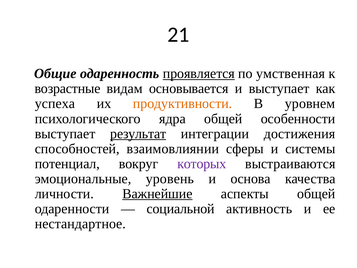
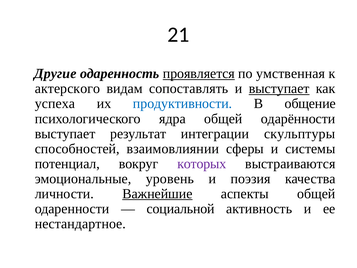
Общие: Общие -> Другие
возрастные: возрастные -> актерского
основывается: основывается -> сопоставлять
выступает at (279, 89) underline: none -> present
продуктивности colour: orange -> blue
уровнем: уровнем -> общение
особенности: особенности -> одарённости
результат underline: present -> none
достижения: достижения -> скульптуры
основа: основа -> поэзия
